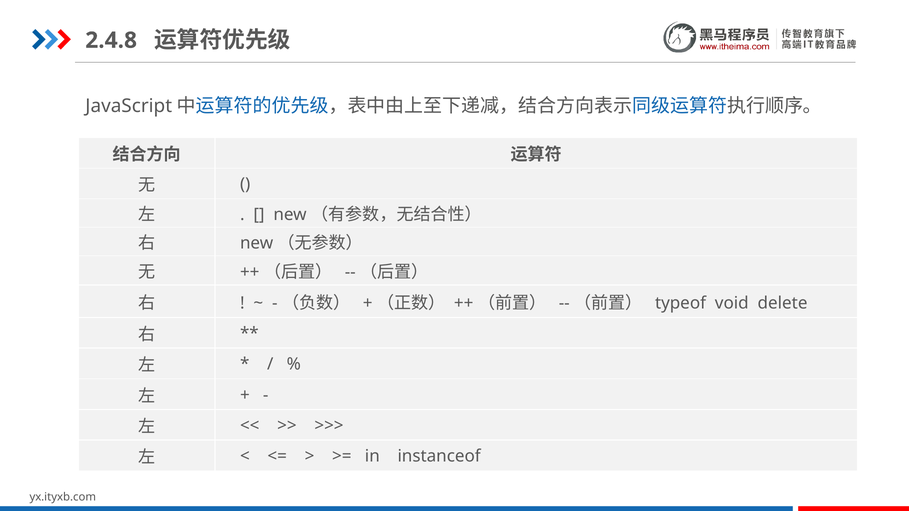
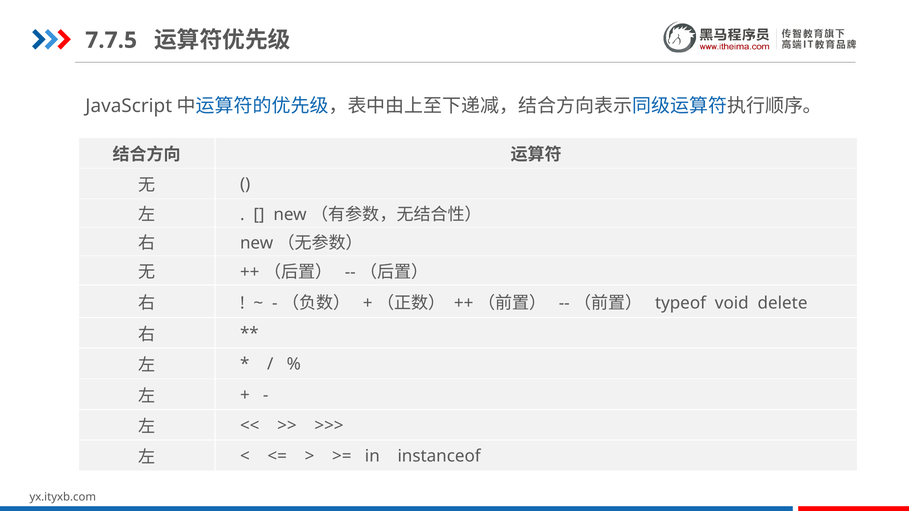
2.4.8: 2.4.8 -> 7.7.5
